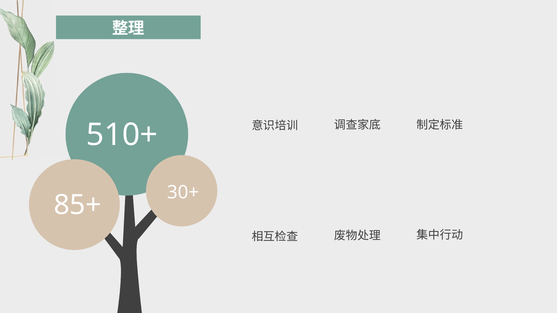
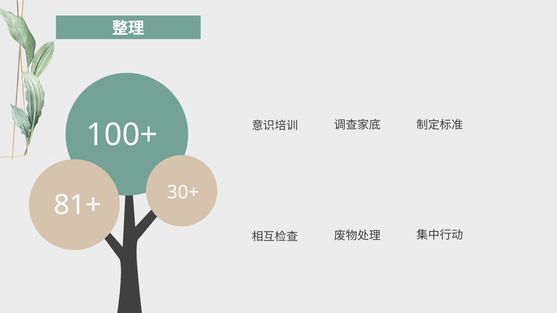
510+: 510+ -> 100+
85+: 85+ -> 81+
